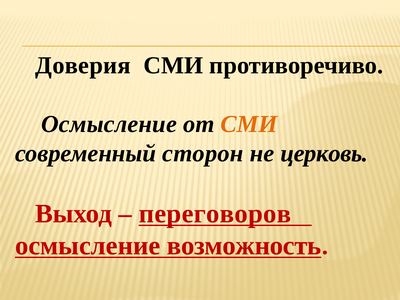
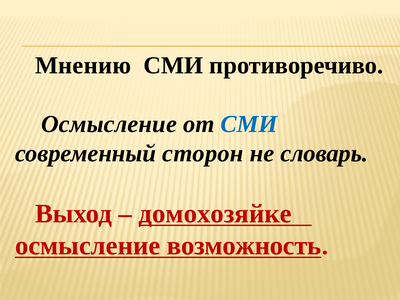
Доверия: Доверия -> Мнению
СМИ at (249, 124) colour: orange -> blue
церковь: церковь -> словарь
переговоров: переговоров -> домохозяйке
